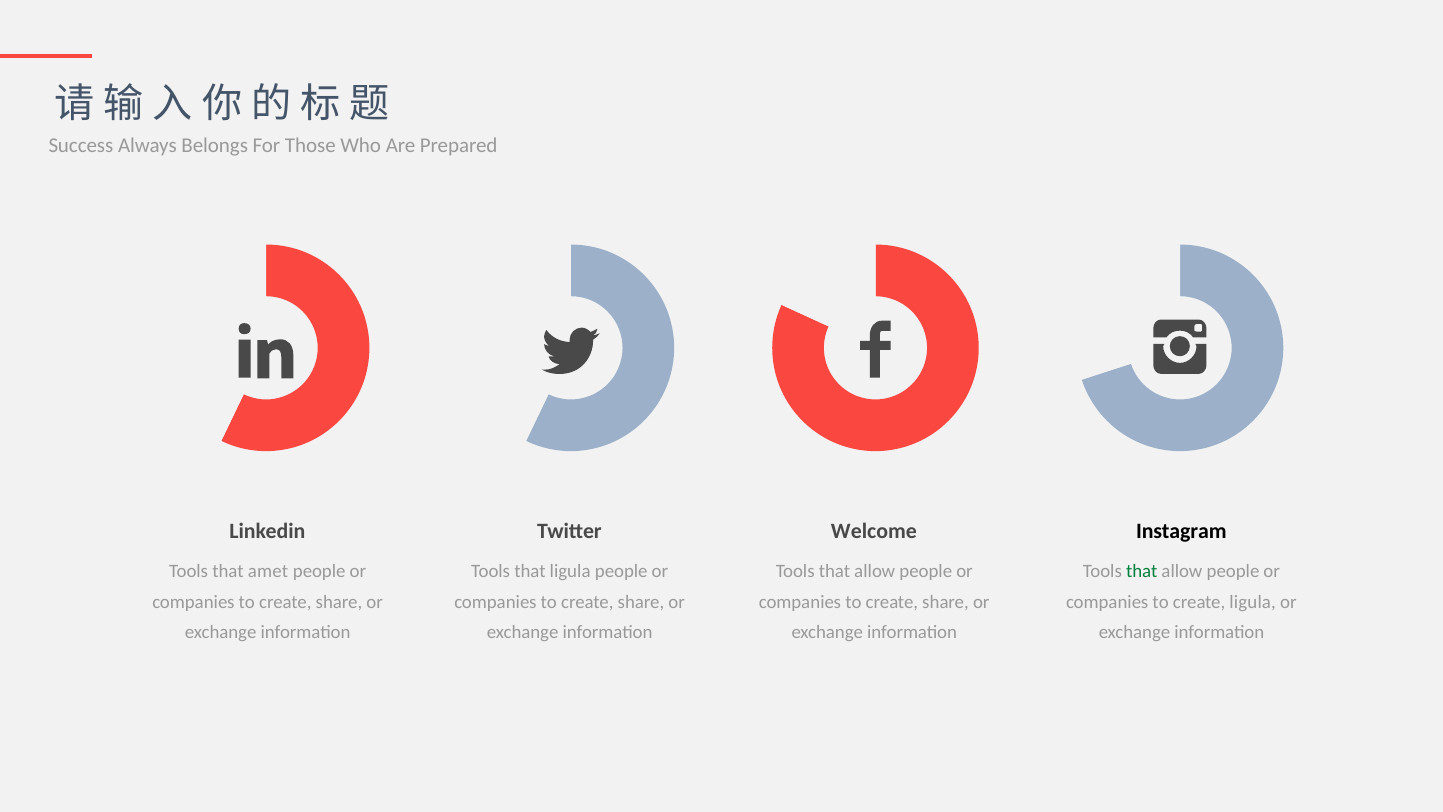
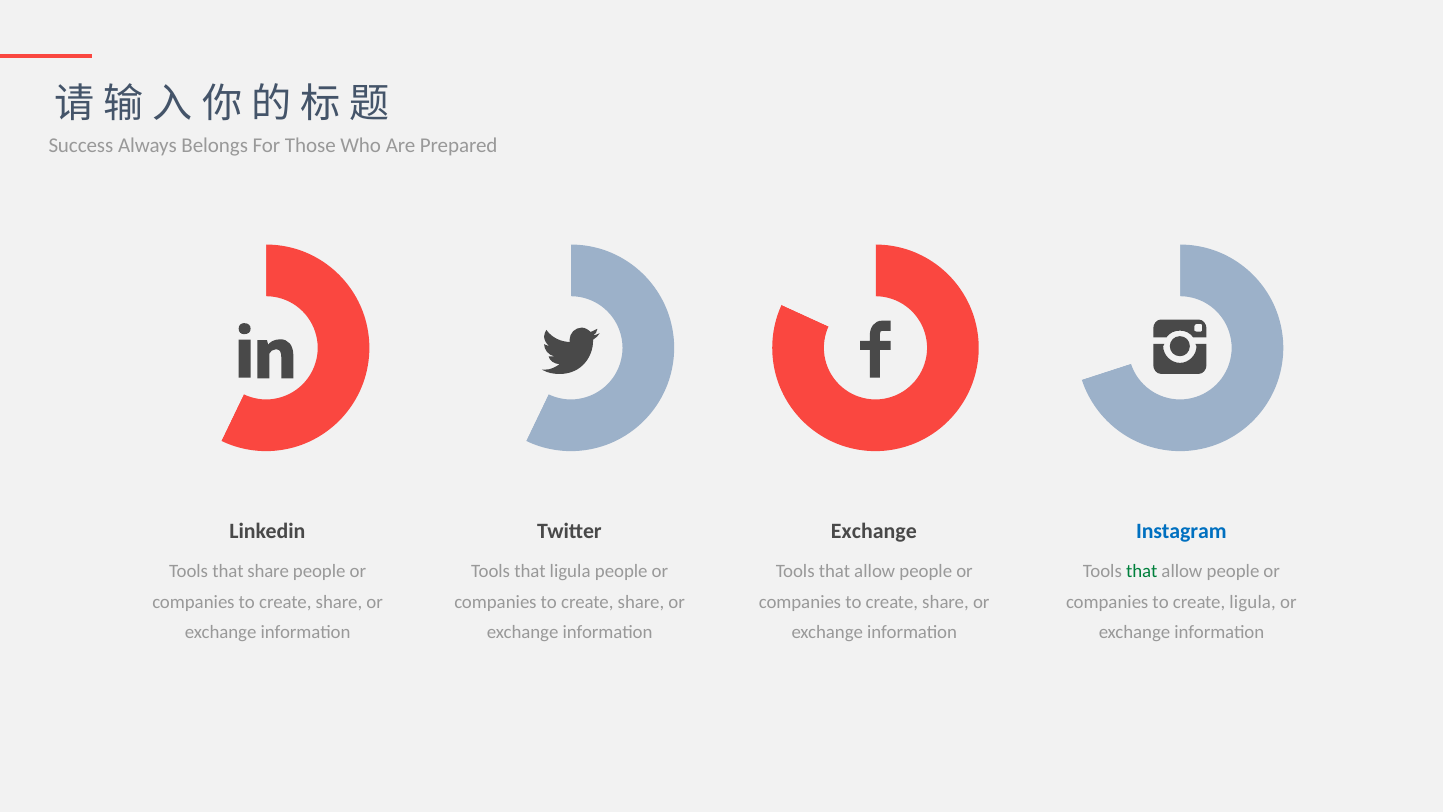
Welcome at (874, 531): Welcome -> Exchange
Instagram colour: black -> blue
that amet: amet -> share
